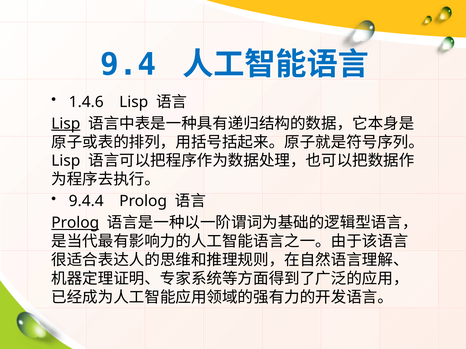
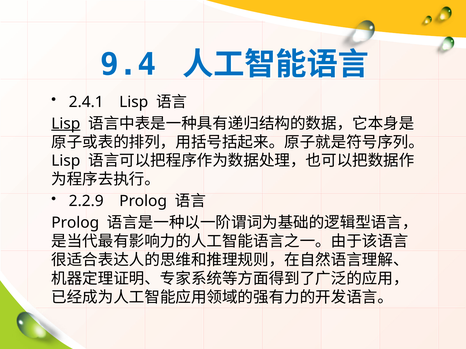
1.4.6: 1.4.6 -> 2.4.1
9.4.4: 9.4.4 -> 2.2.9
Prolog at (75, 223) underline: present -> none
